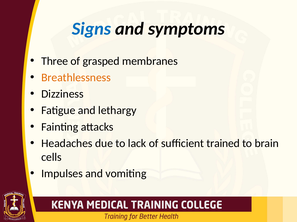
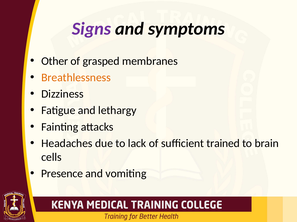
Signs colour: blue -> purple
Three: Three -> Other
Impulses: Impulses -> Presence
